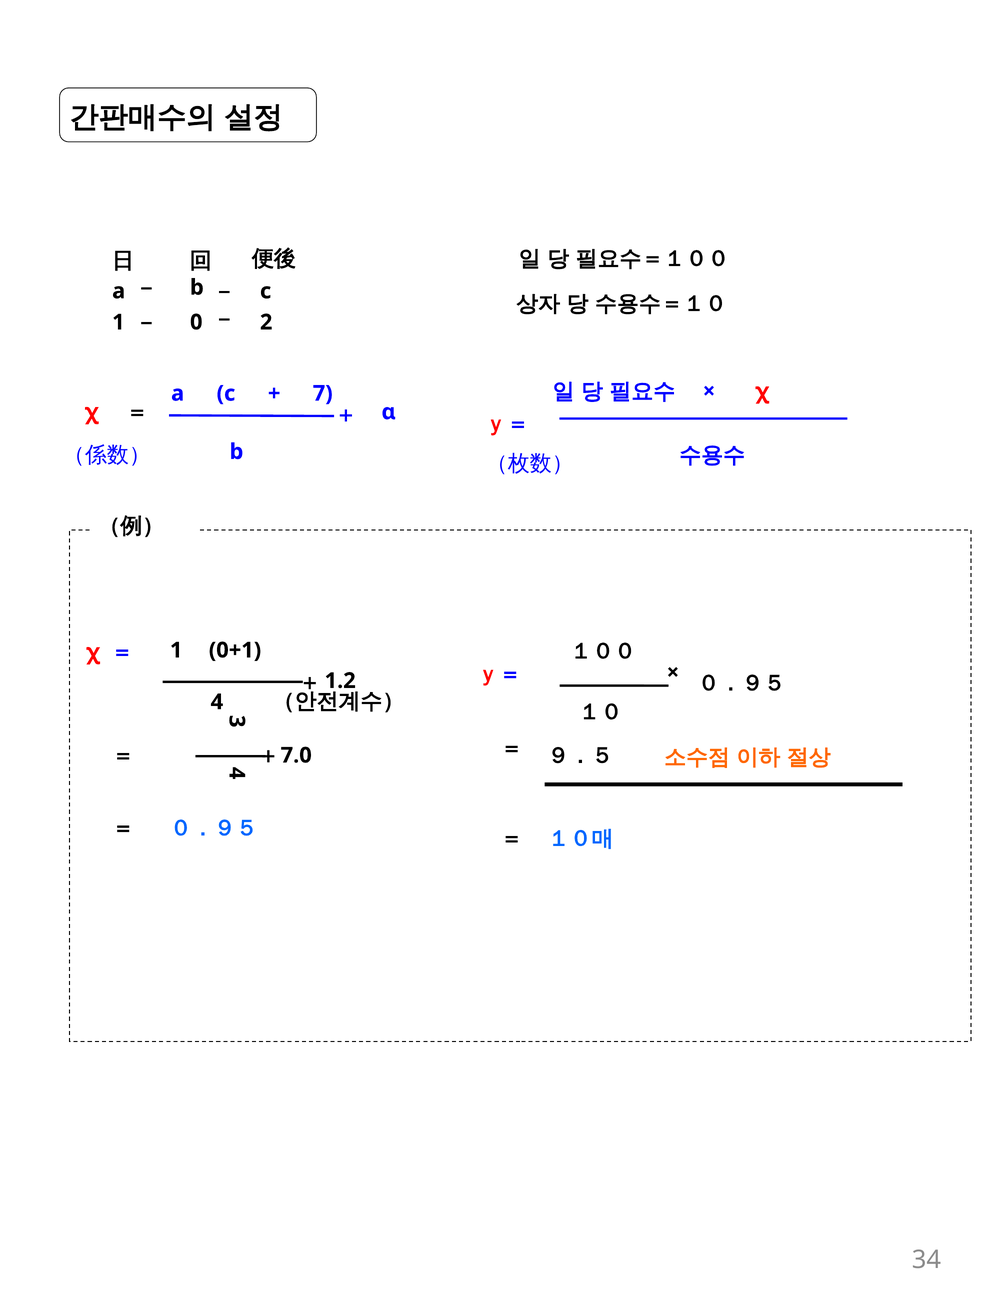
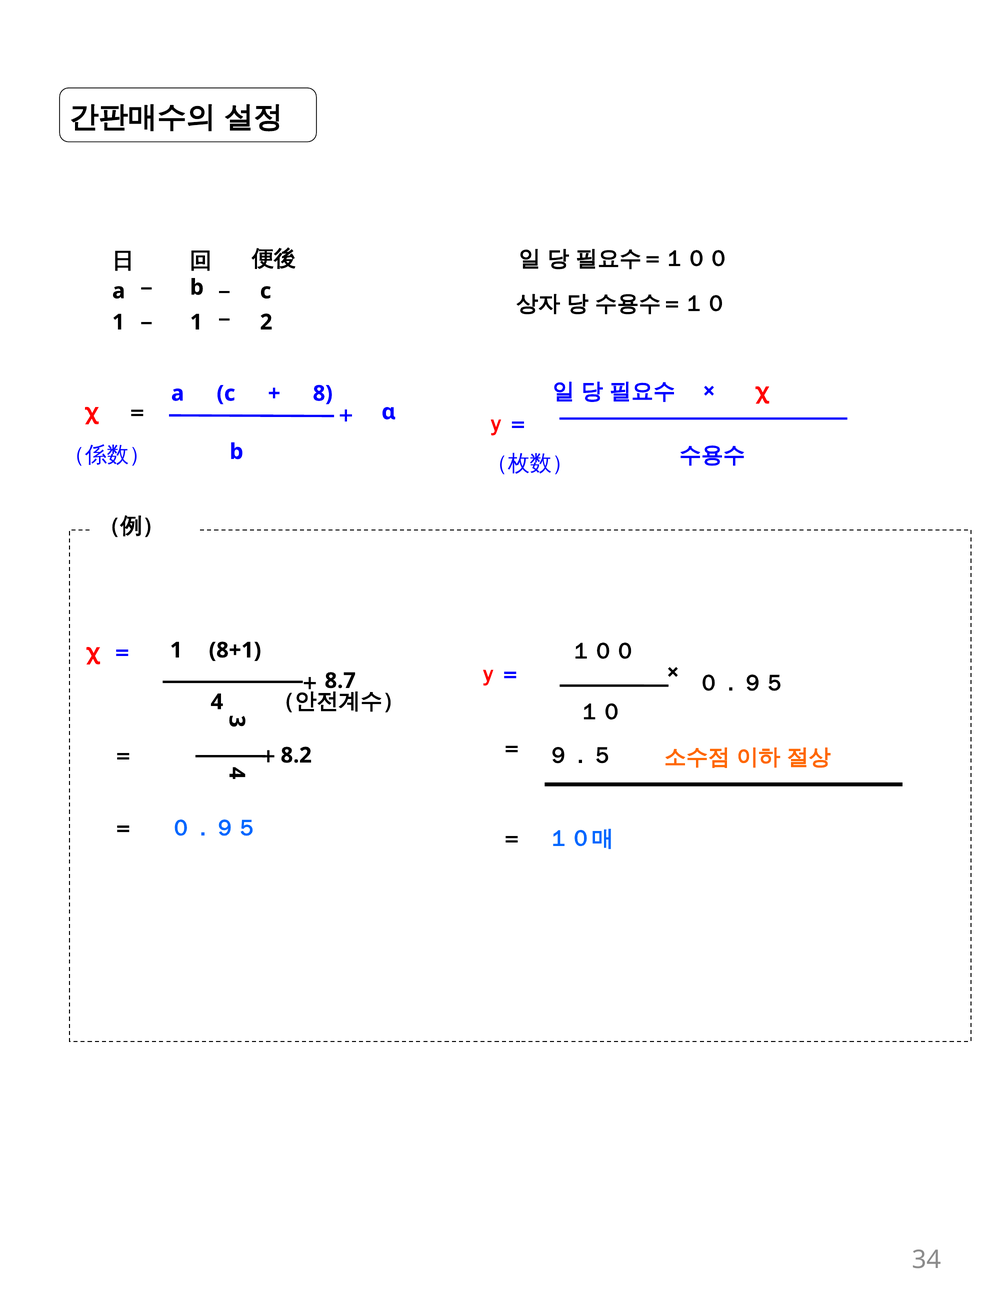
1 0: 0 -> 1
7: 7 -> 8
0+1: 0+1 -> 8+1
1.2: 1.2 -> 8.7
7.0: 7.0 -> 8.2
